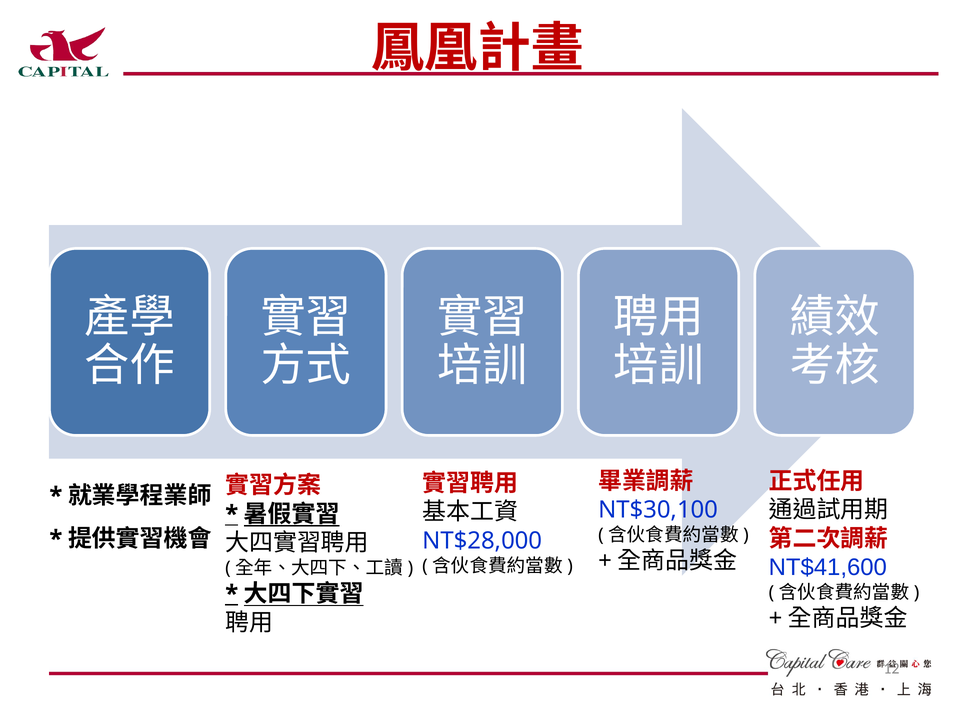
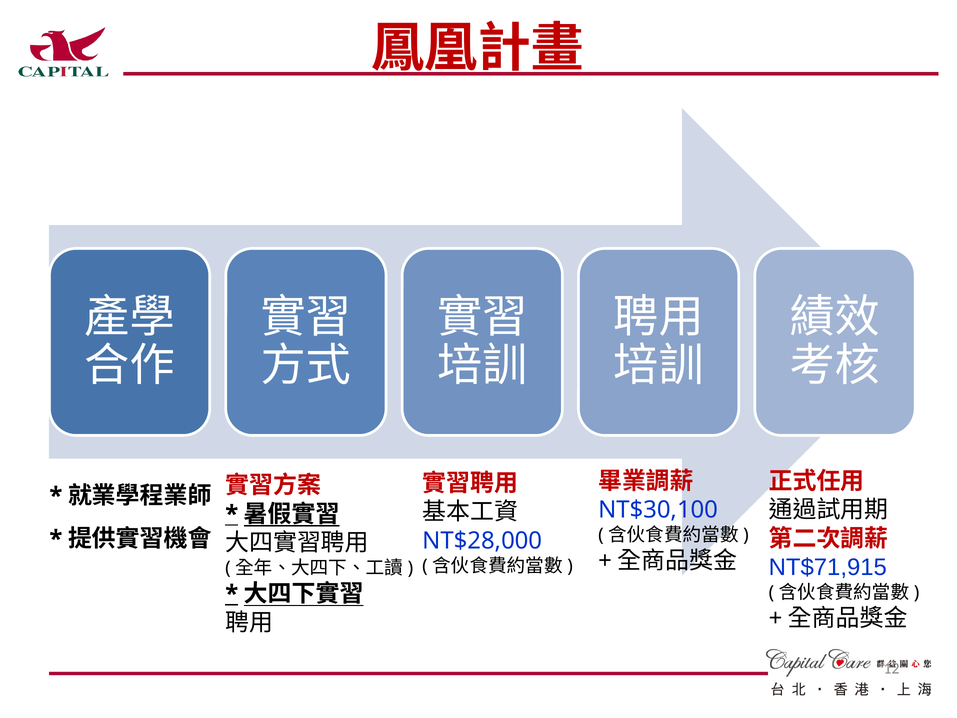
NT$41,600: NT$41,600 -> NT$71,915
